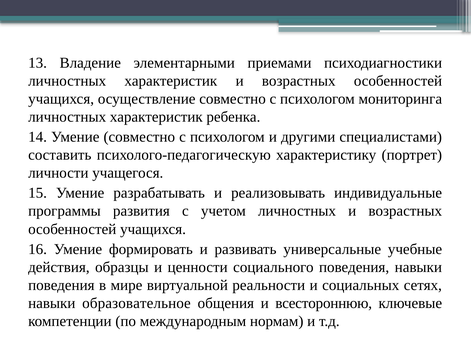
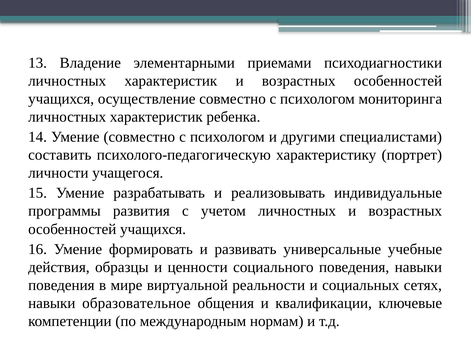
всестороннюю: всестороннюю -> квалификации
